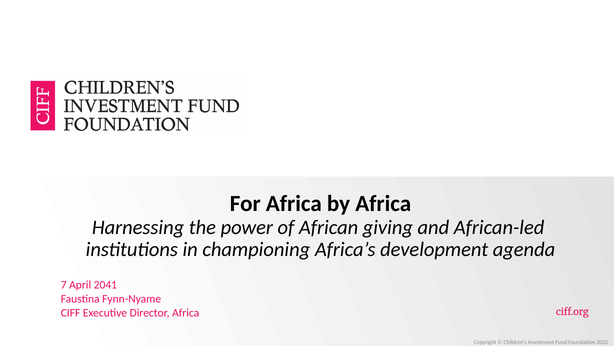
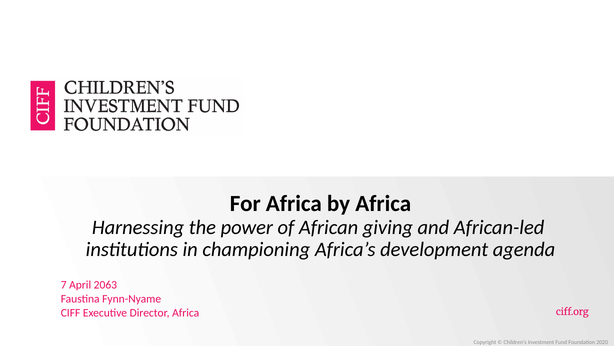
2041: 2041 -> 2063
